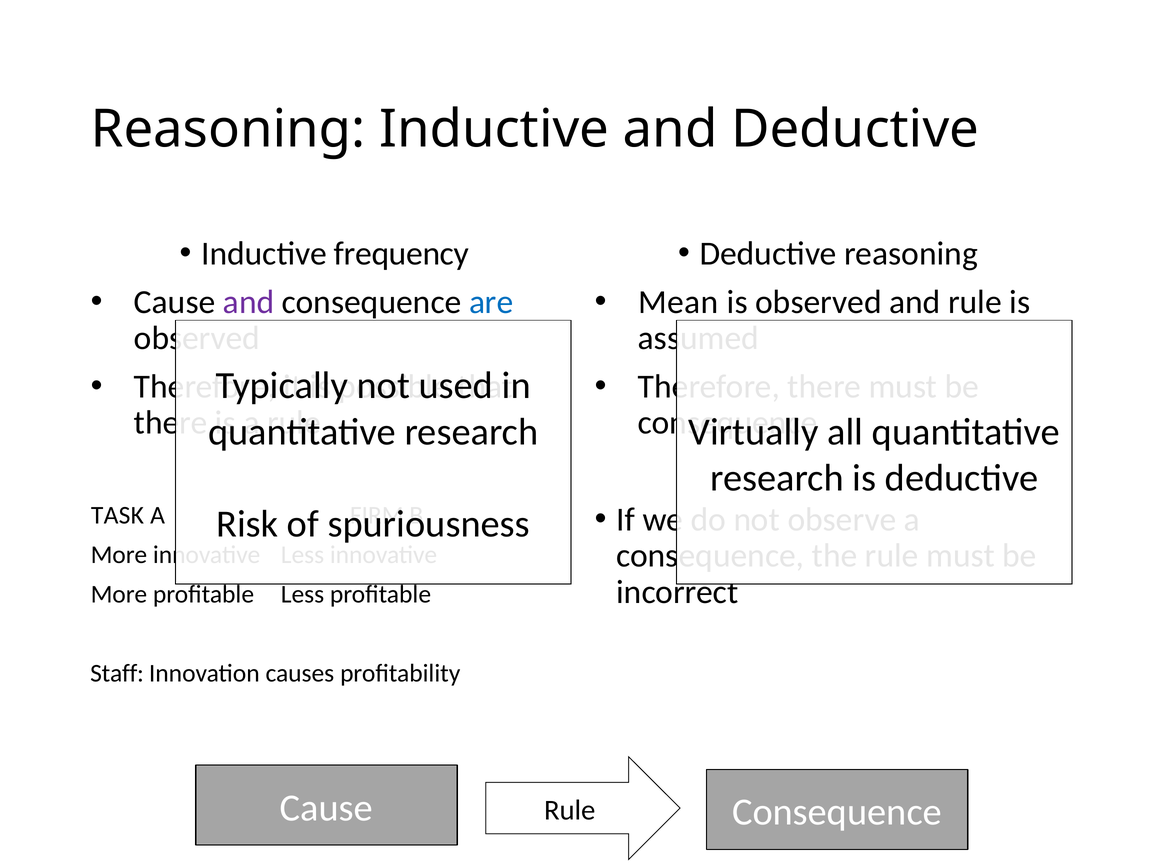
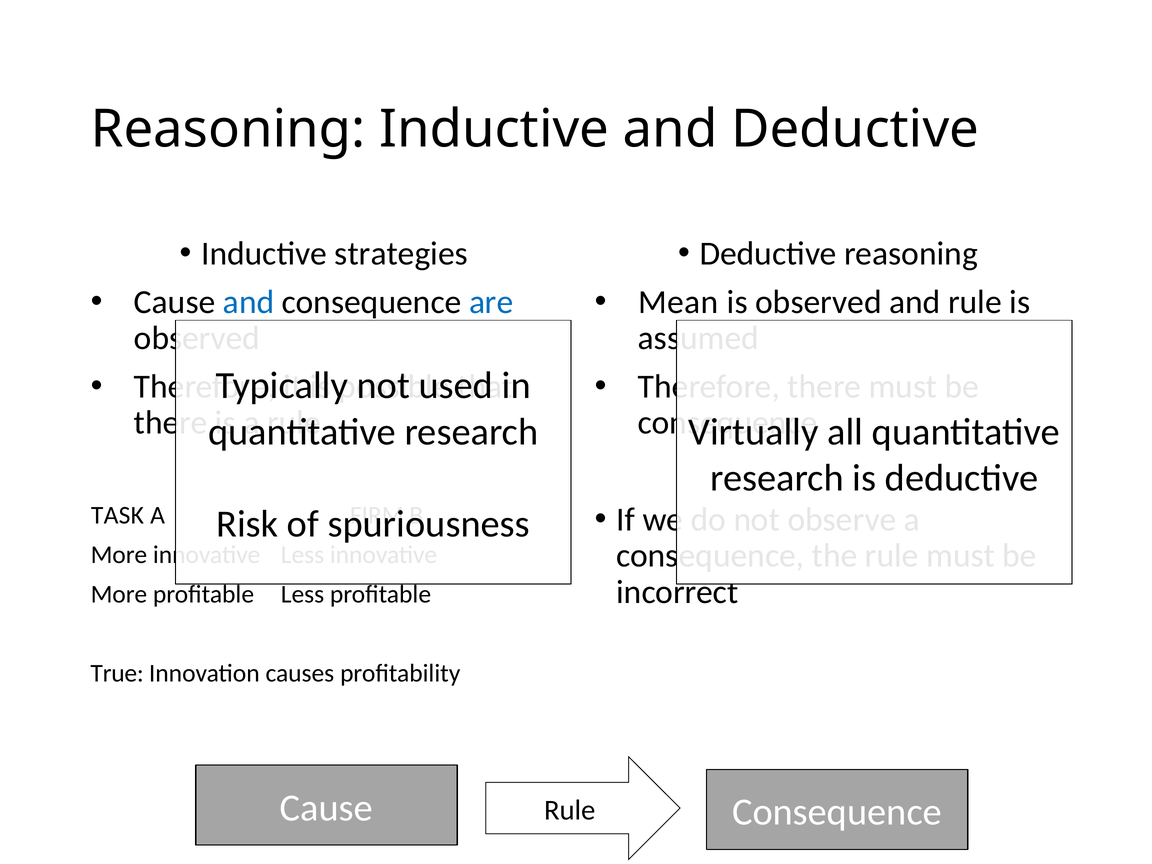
frequency: frequency -> strategies
and at (249, 302) colour: purple -> blue
Staff: Staff -> True
